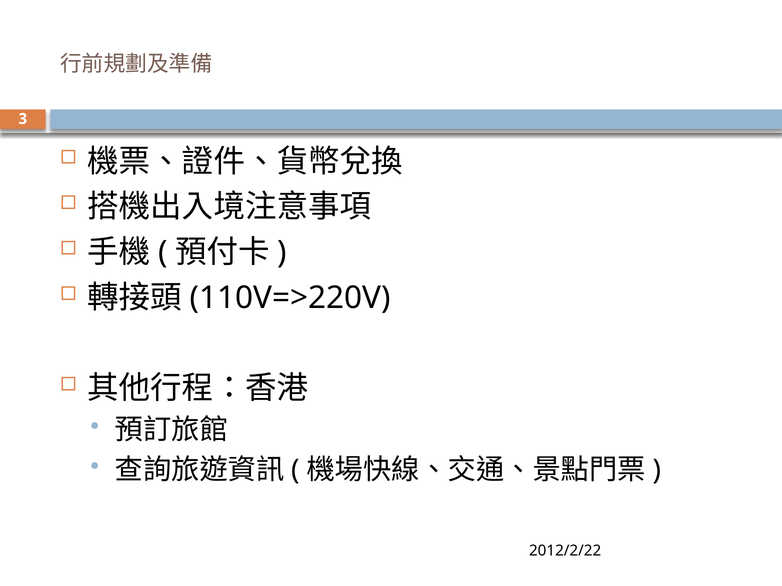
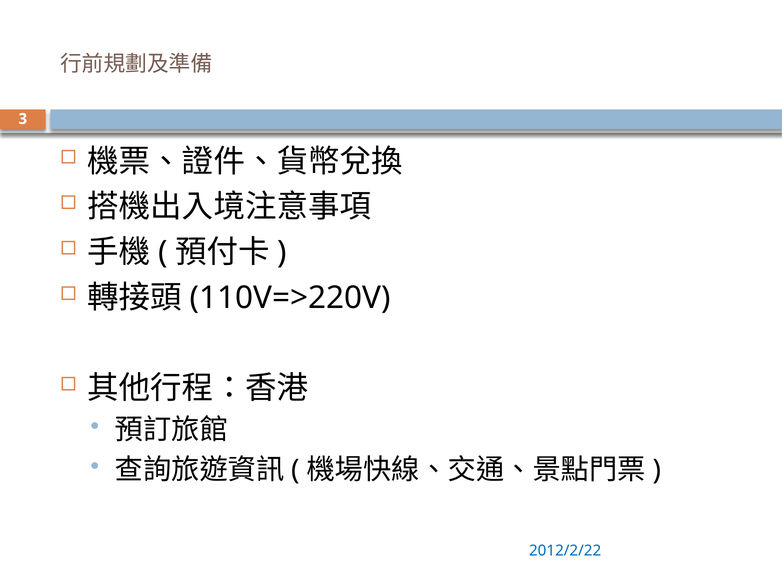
2012/2/22 colour: black -> blue
